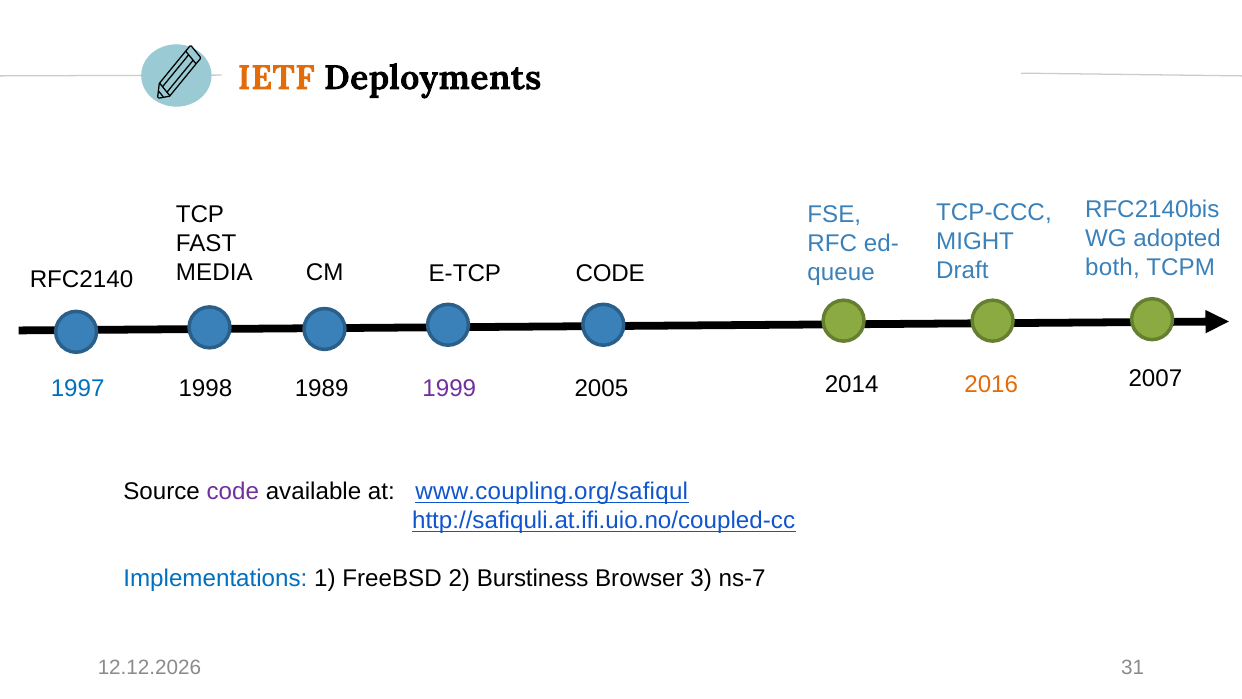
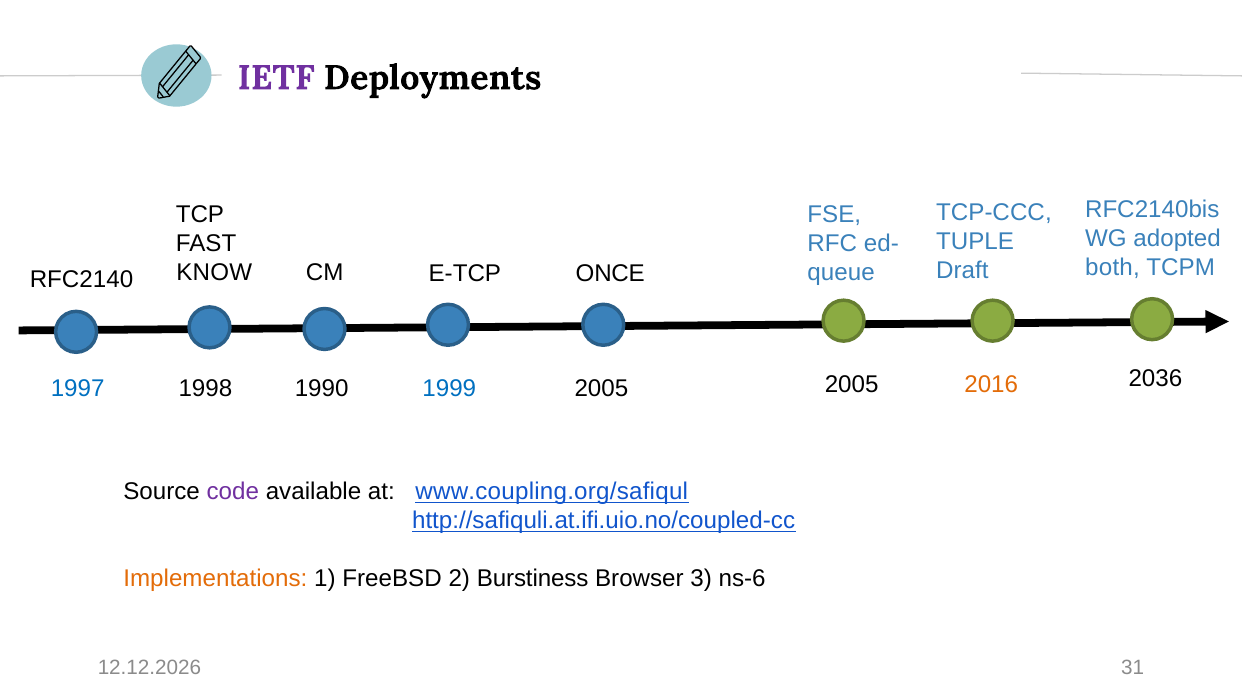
IETF colour: orange -> purple
MIGHT: MIGHT -> TUPLE
MEDIA: MEDIA -> KNOW
CODE at (610, 273): CODE -> ONCE
2007: 2007 -> 2036
2014 at (852, 384): 2014 -> 2005
1999 colour: purple -> blue
1989: 1989 -> 1990
Implementations colour: blue -> orange
ns-7: ns-7 -> ns-6
